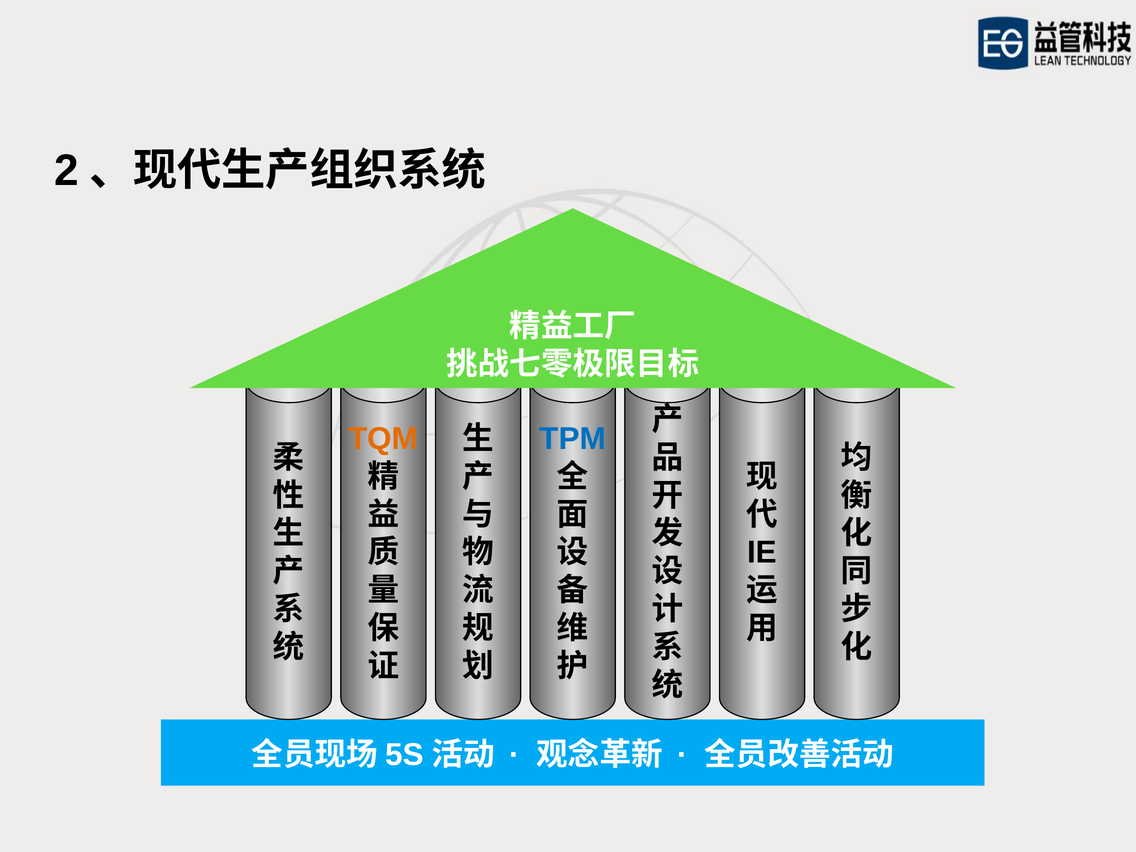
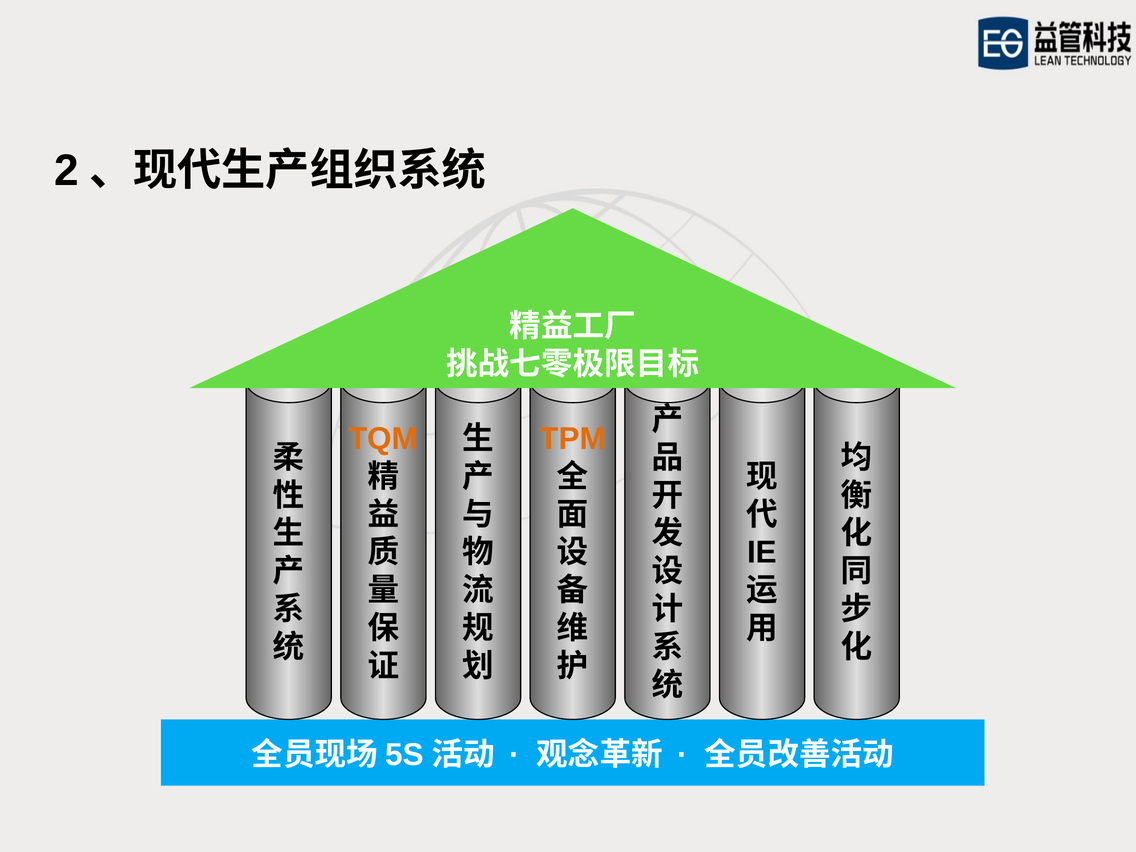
TPM colour: blue -> orange
